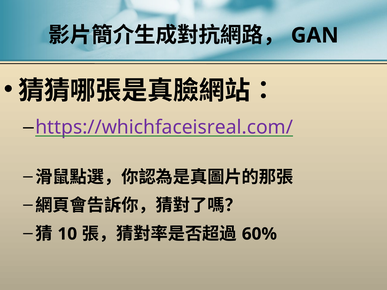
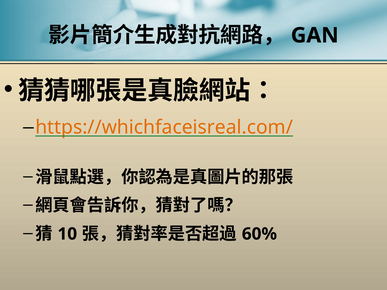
https://whichfaceisreal.com/ colour: purple -> orange
